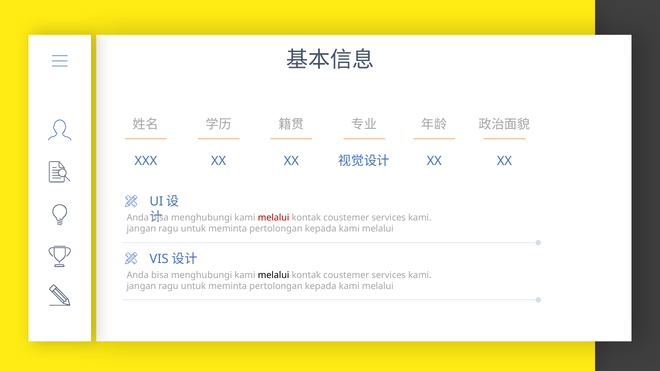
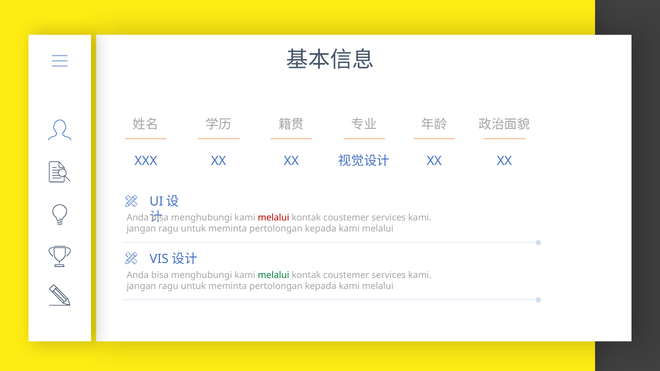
melalui at (274, 275) colour: black -> green
